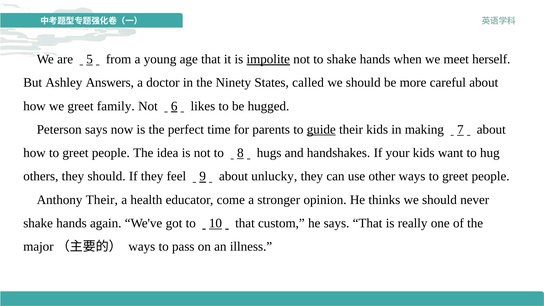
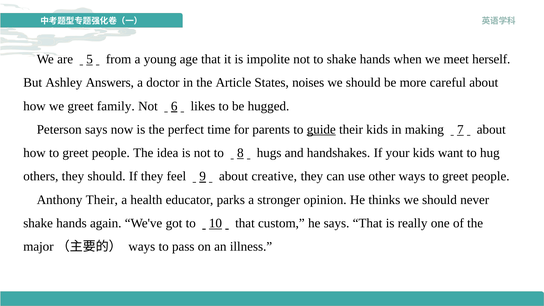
impolite underline: present -> none
Ninety: Ninety -> Article
called: called -> noises
unlucky: unlucky -> creative
come: come -> parks
